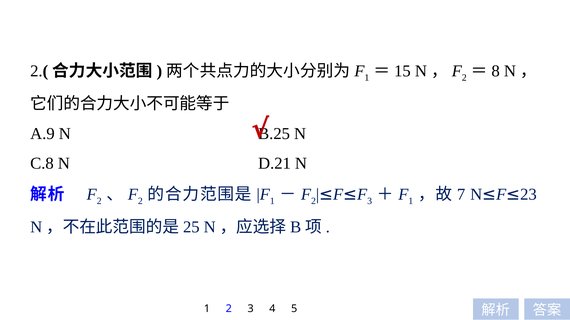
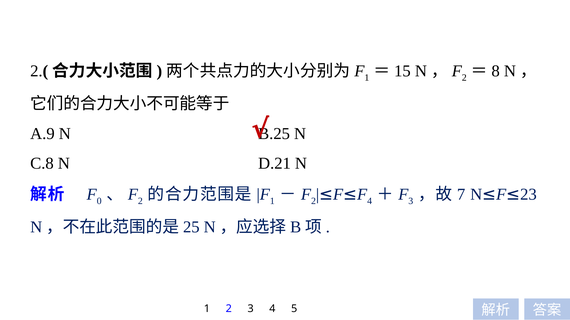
2 at (99, 201): 2 -> 0
3 at (370, 201): 3 -> 4
1 at (411, 201): 1 -> 3
